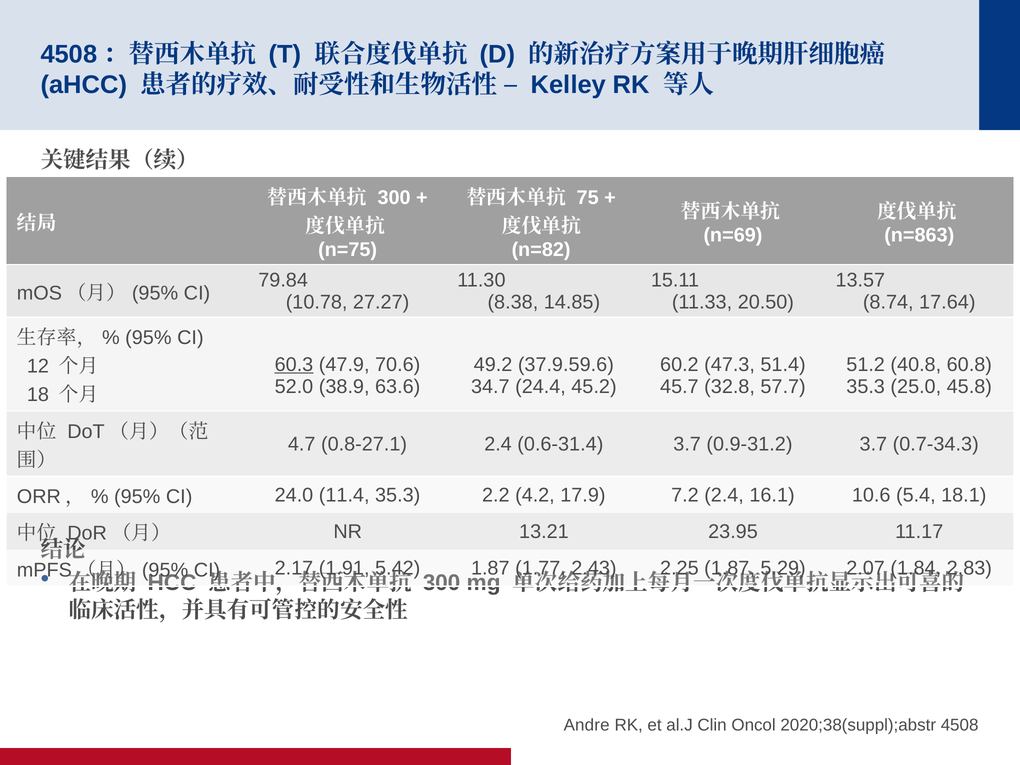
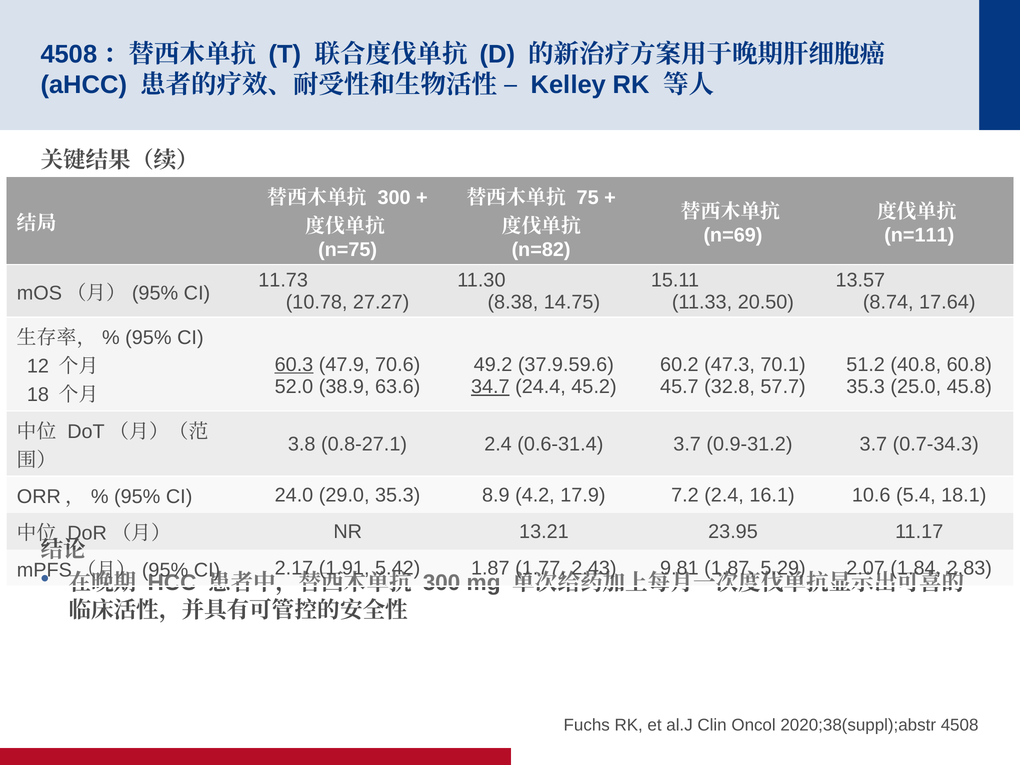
n=863: n=863 -> n=111
79.84: 79.84 -> 11.73
14.85: 14.85 -> 14.75
51.4: 51.4 -> 70.1
34.7 underline: none -> present
4.7: 4.7 -> 3.8
11.4: 11.4 -> 29.0
2.2: 2.2 -> 8.9
2.25: 2.25 -> 9.81
Andre: Andre -> Fuchs
